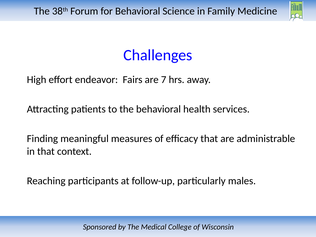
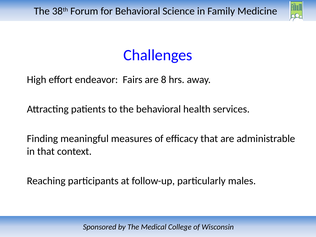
7: 7 -> 8
